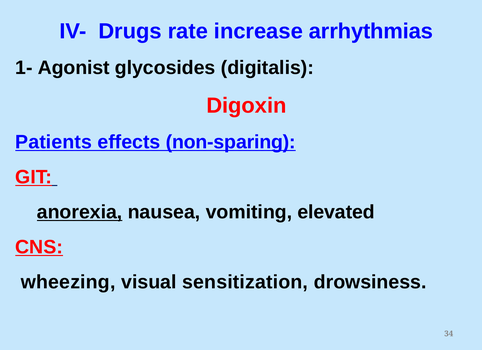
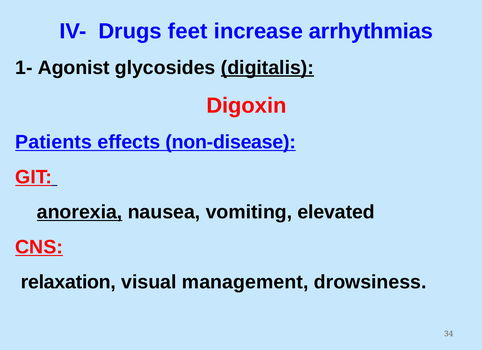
rate: rate -> feet
digitalis underline: none -> present
non-sparing: non-sparing -> non-disease
wheezing: wheezing -> relaxation
sensitization: sensitization -> management
